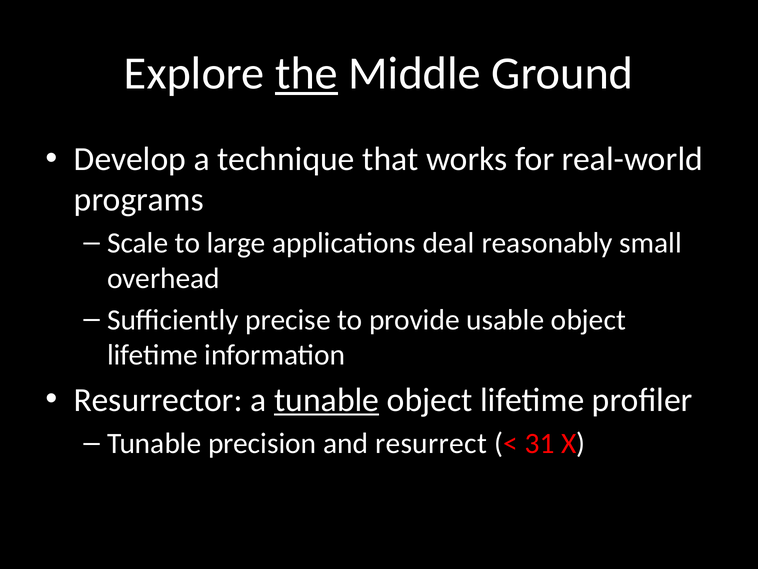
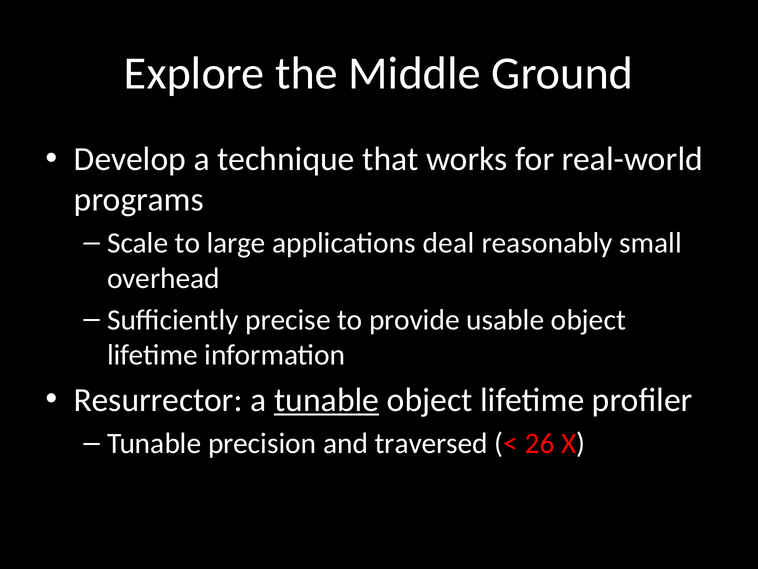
the underline: present -> none
resurrect: resurrect -> traversed
31: 31 -> 26
